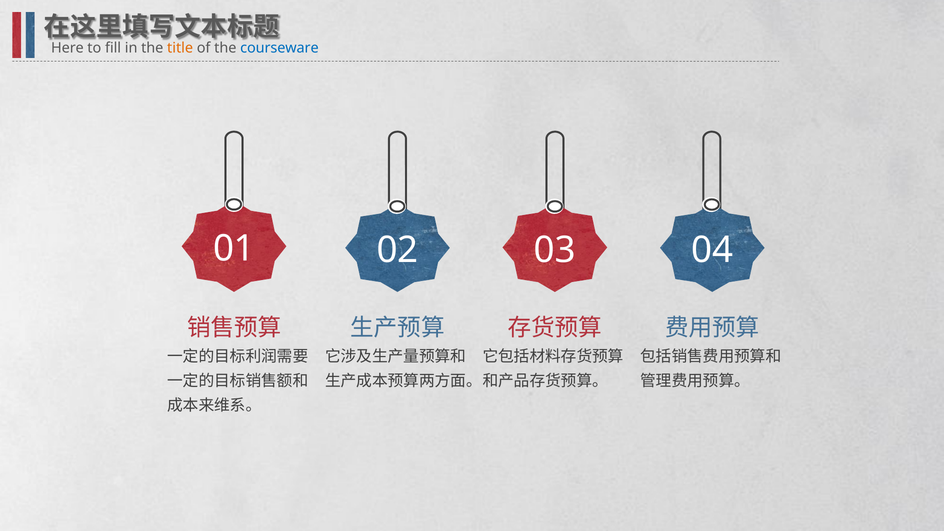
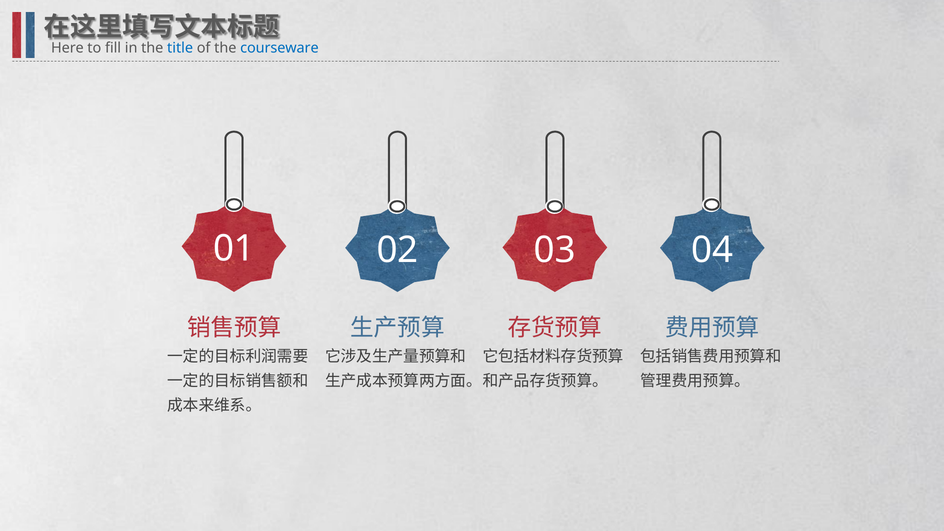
title colour: orange -> blue
